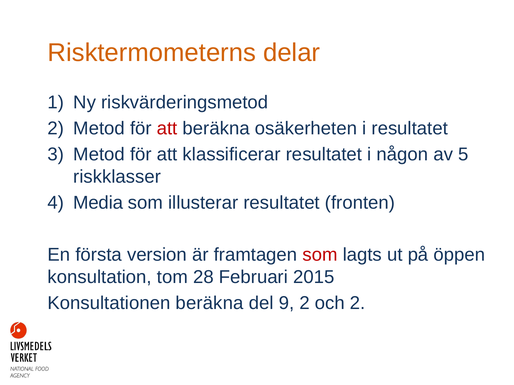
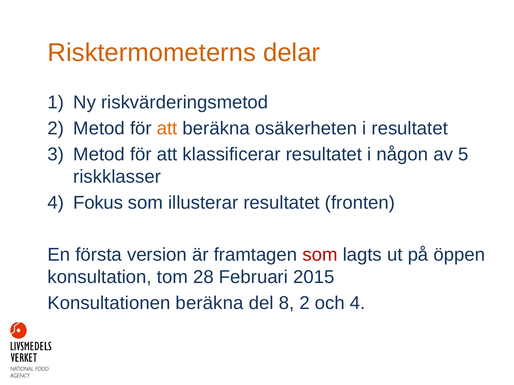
att at (167, 129) colour: red -> orange
Media: Media -> Fokus
9: 9 -> 8
och 2: 2 -> 4
